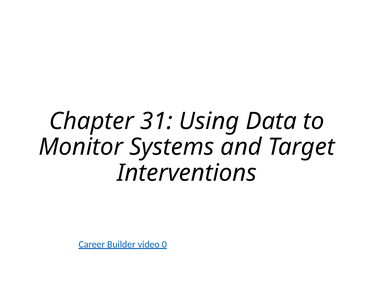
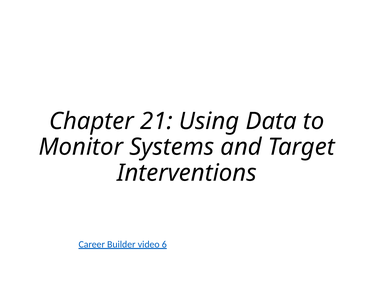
31: 31 -> 21
0: 0 -> 6
